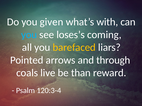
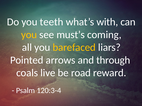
given: given -> teeth
you at (29, 35) colour: light blue -> yellow
loses’s: loses’s -> must’s
than: than -> road
